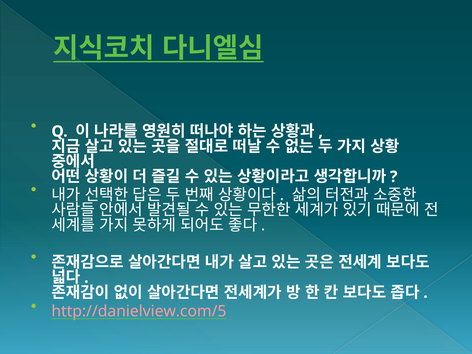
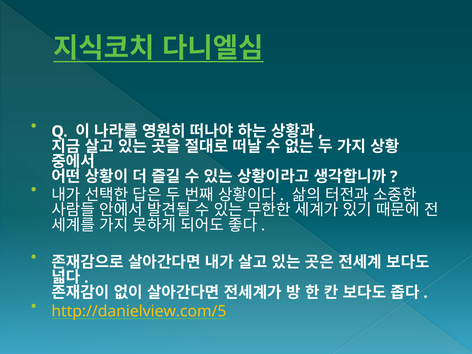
http://danielview.com/5 colour: pink -> yellow
